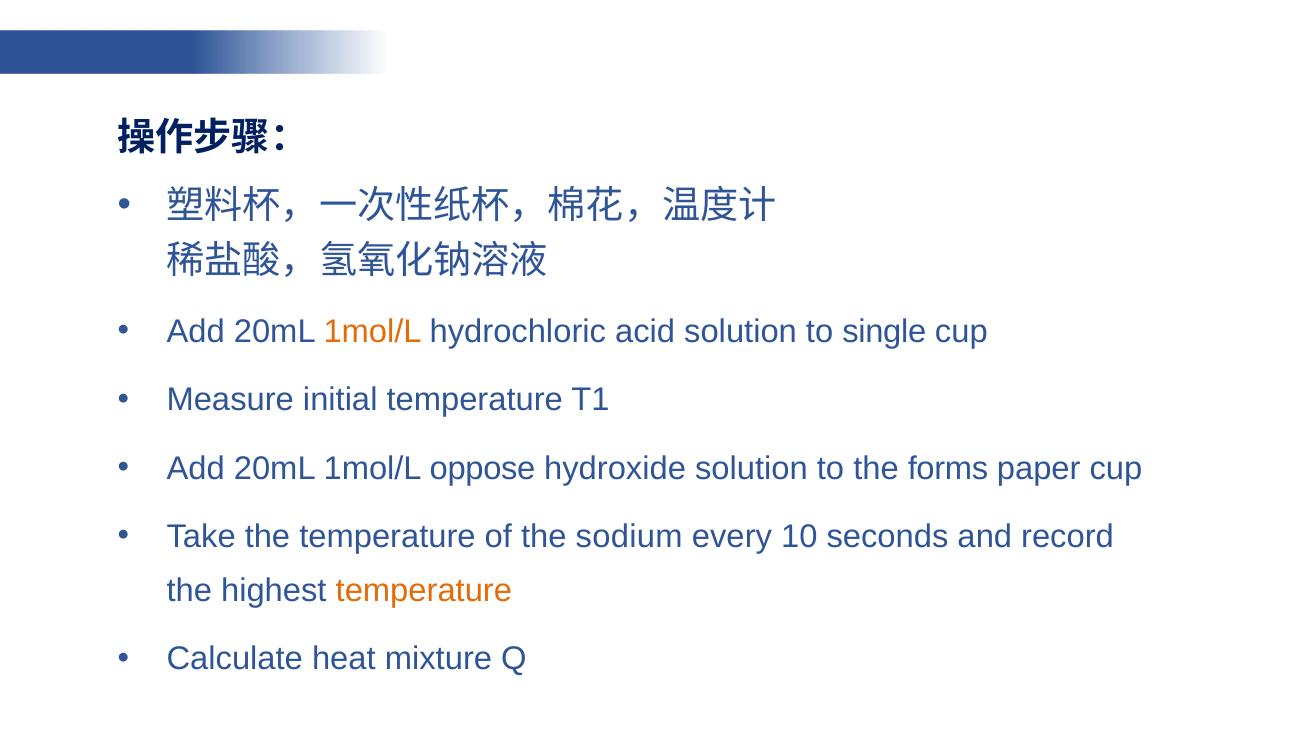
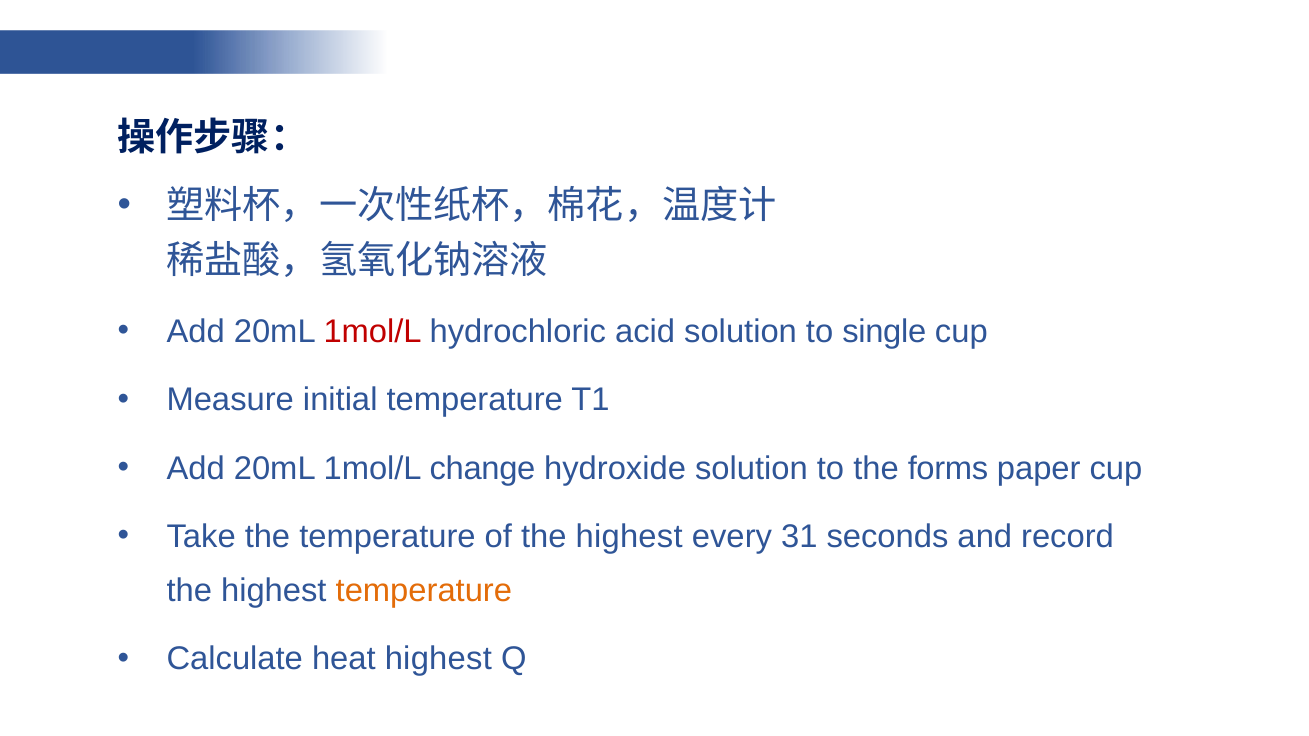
1mol/L at (373, 332) colour: orange -> red
oppose: oppose -> change
of the sodium: sodium -> highest
10: 10 -> 31
heat mixture: mixture -> highest
